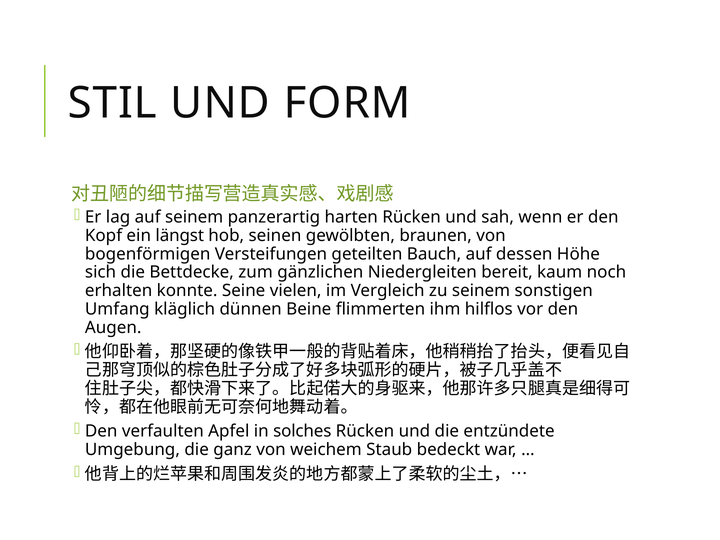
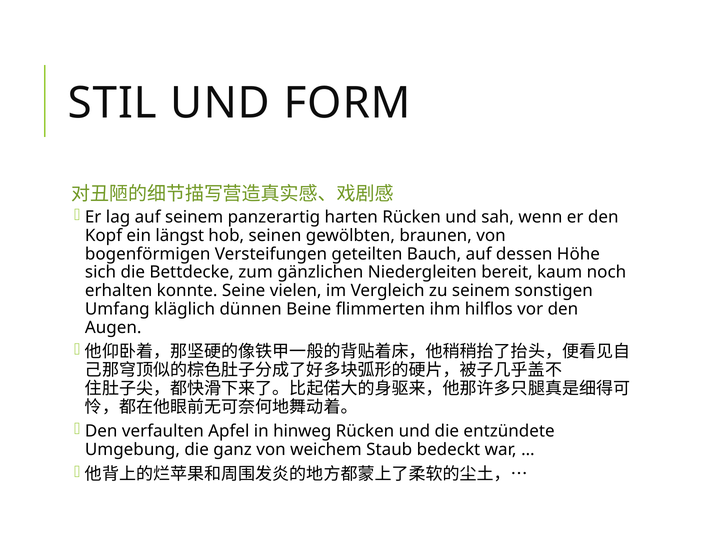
solches: solches -> hinweg
